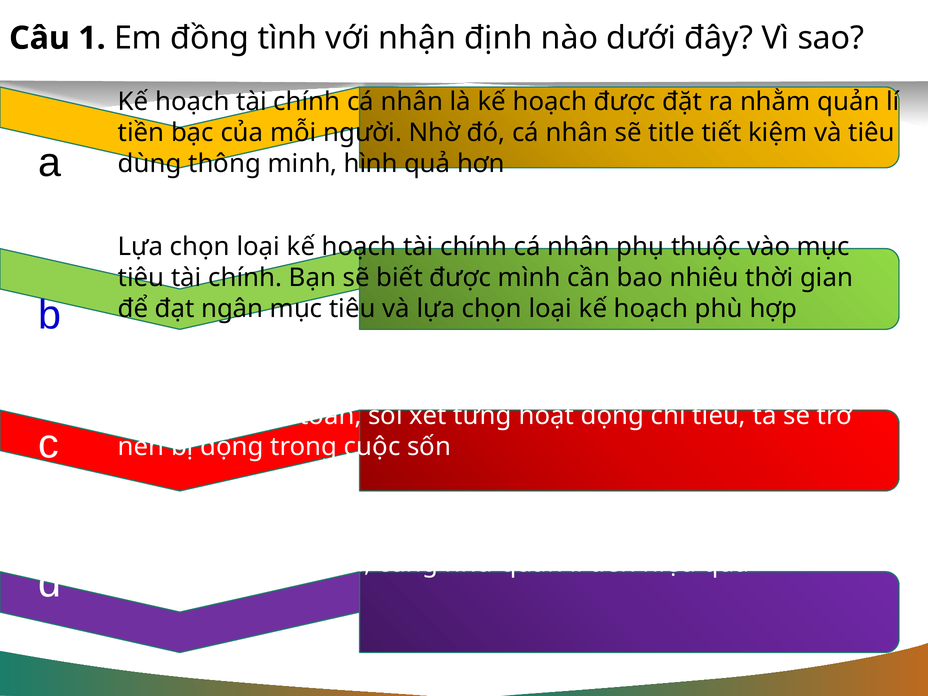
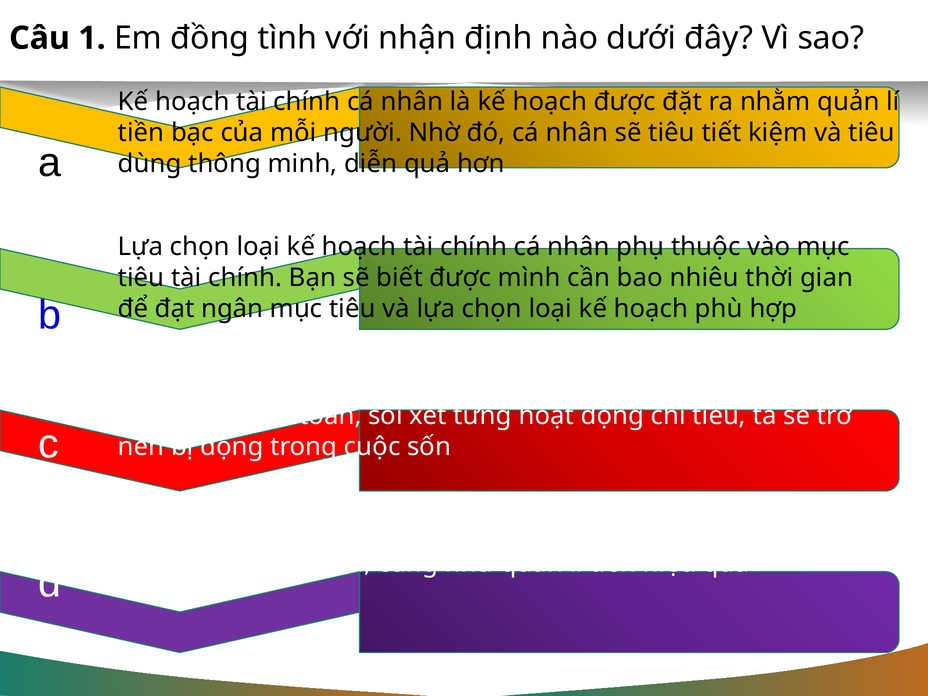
sẽ title: title -> tiêu
hình: hình -> diễn
